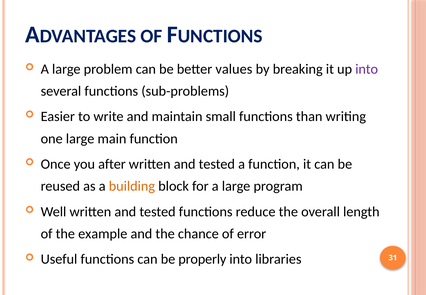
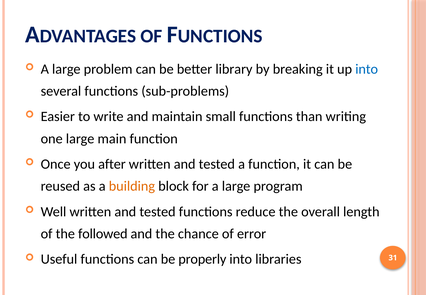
values: values -> library
into at (367, 69) colour: purple -> blue
example: example -> followed
